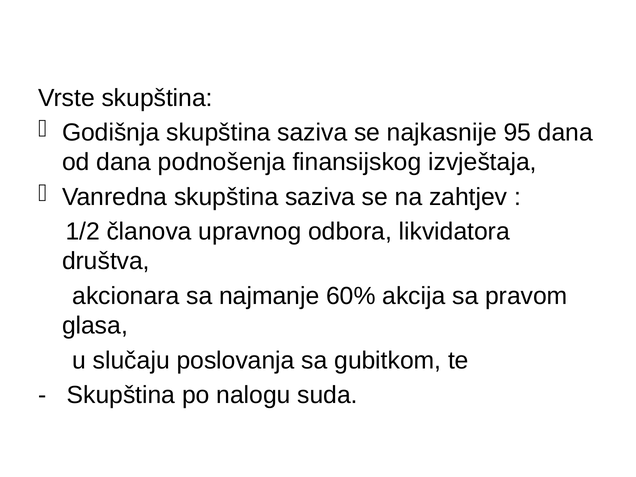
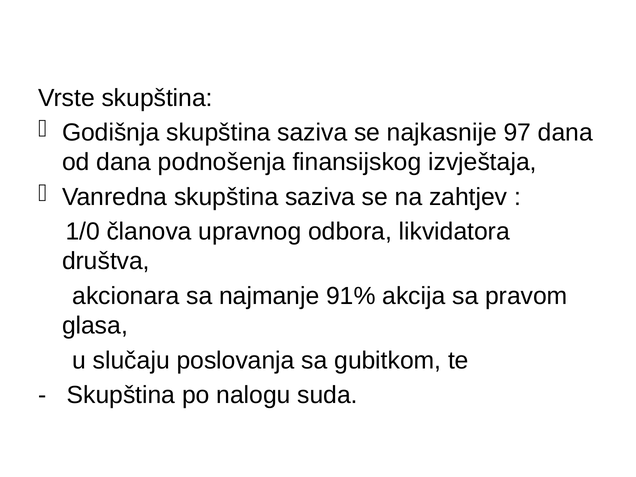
95: 95 -> 97
1/2: 1/2 -> 1/0
60%: 60% -> 91%
